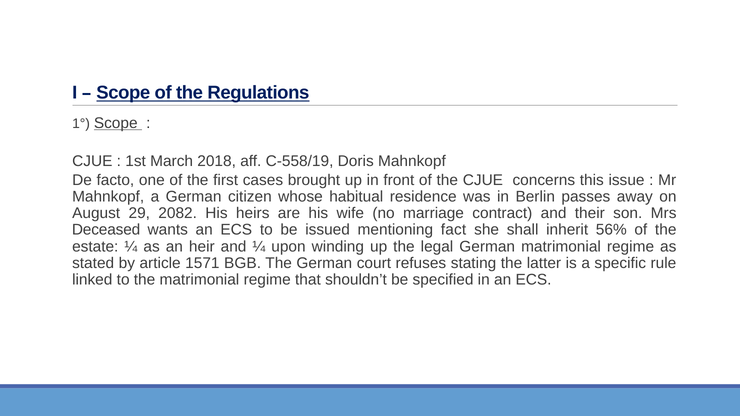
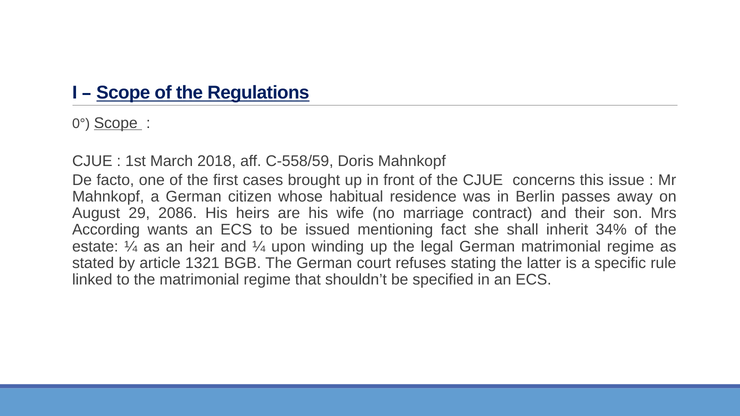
1°: 1° -> 0°
C-558/19: C-558/19 -> C-558/59
2082: 2082 -> 2086
Deceased: Deceased -> According
56%: 56% -> 34%
1571: 1571 -> 1321
